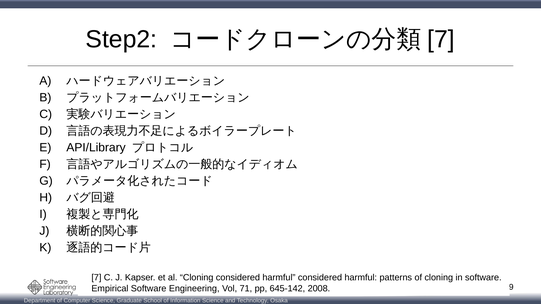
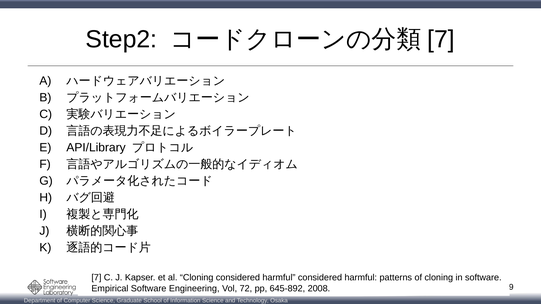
71: 71 -> 72
645-142: 645-142 -> 645-892
